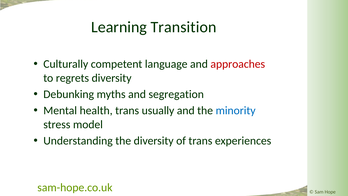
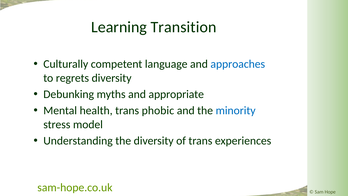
approaches colour: red -> blue
segregation: segregation -> appropriate
usually: usually -> phobic
